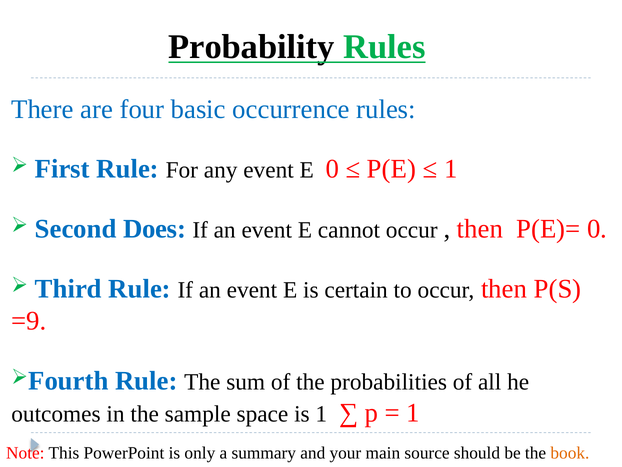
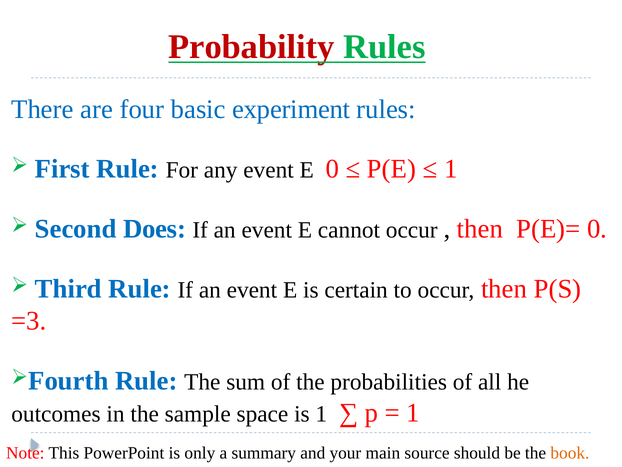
Probability colour: black -> red
occurrence: occurrence -> experiment
=9: =9 -> =3
